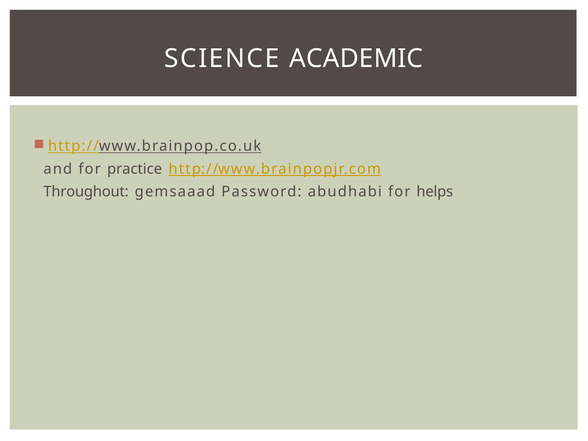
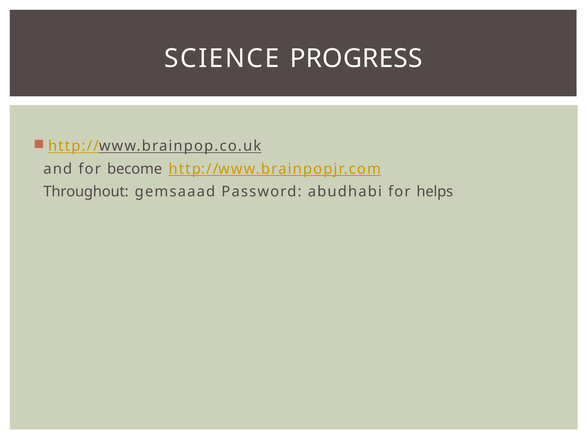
ACADEMIC: ACADEMIC -> PROGRESS
practice: practice -> become
